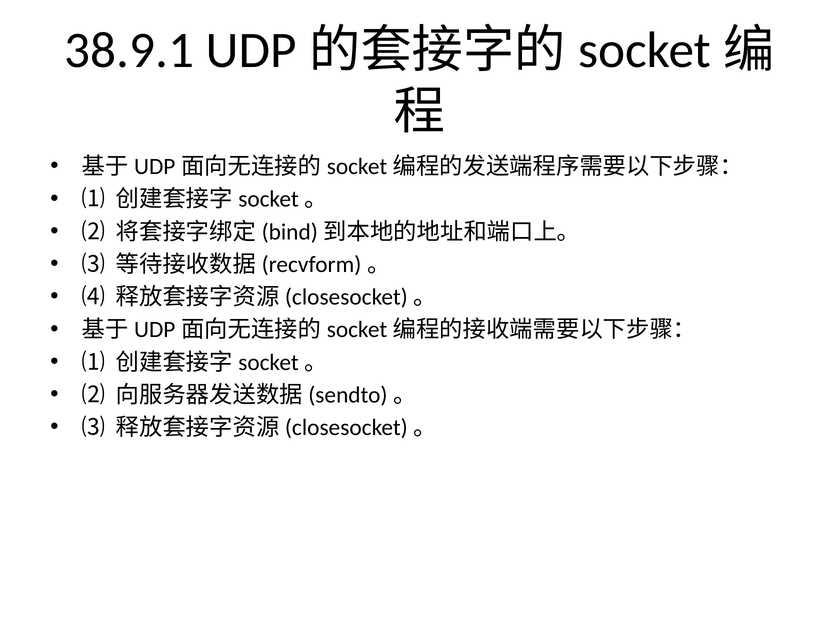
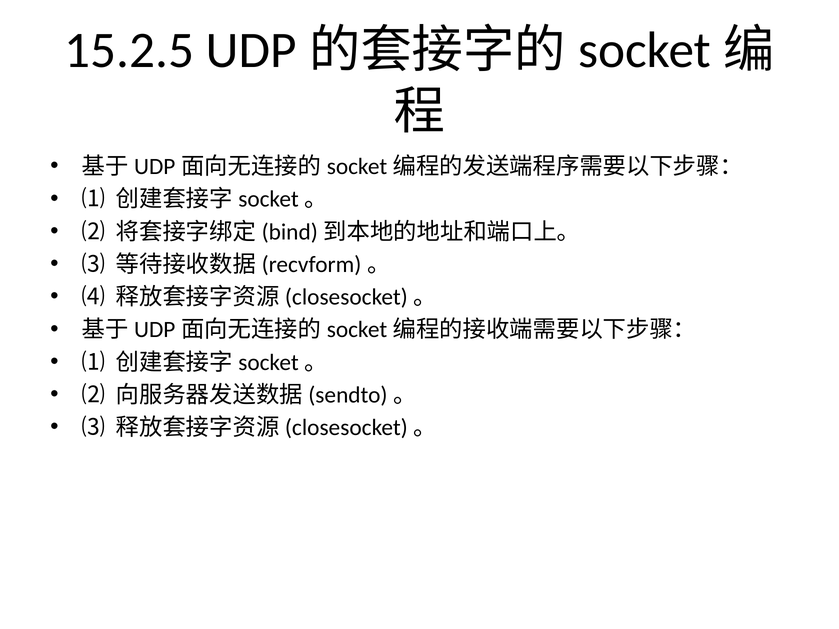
38.9.1: 38.9.1 -> 15.2.5
